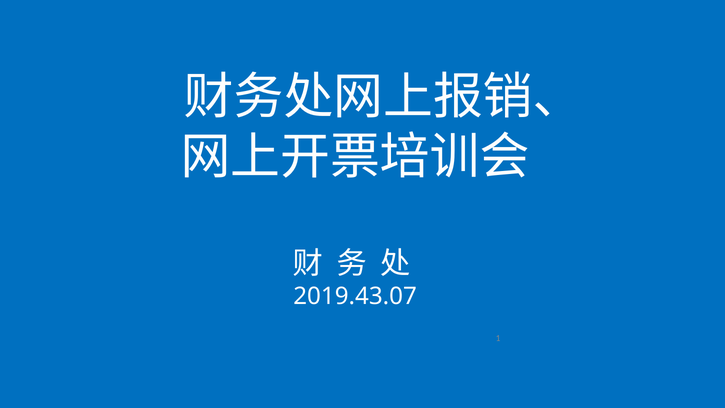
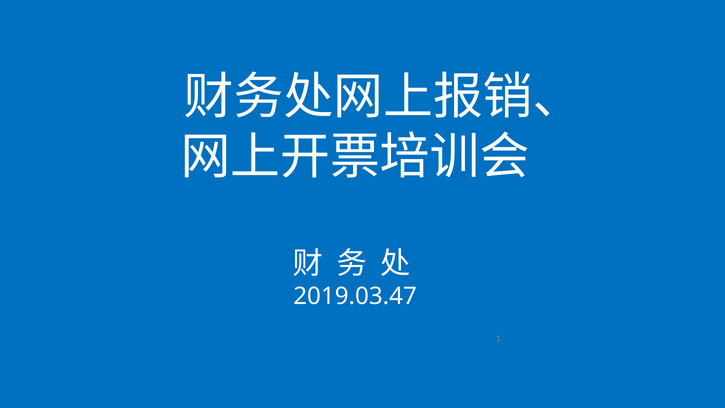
2019.43.07: 2019.43.07 -> 2019.03.47
